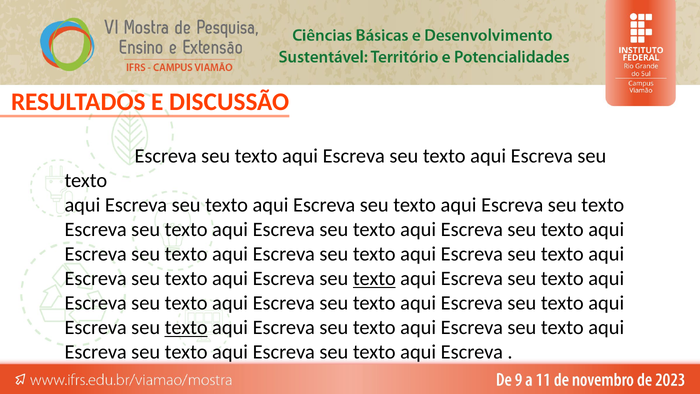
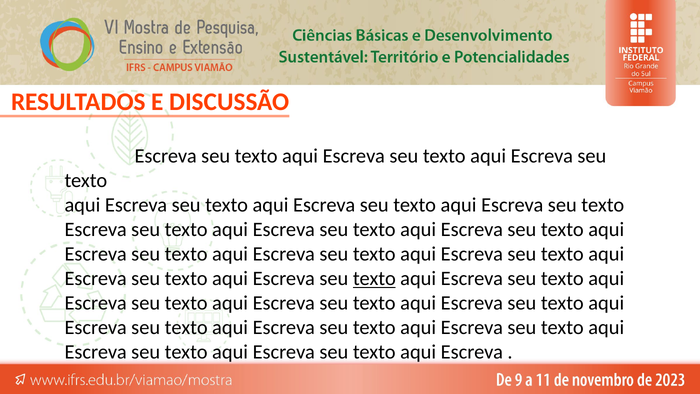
texto at (186, 327) underline: present -> none
